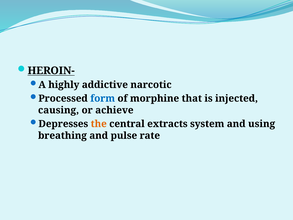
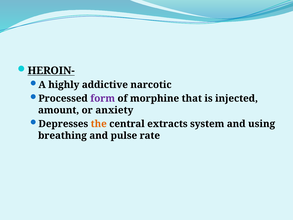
form colour: blue -> purple
causing: causing -> amount
achieve: achieve -> anxiety
